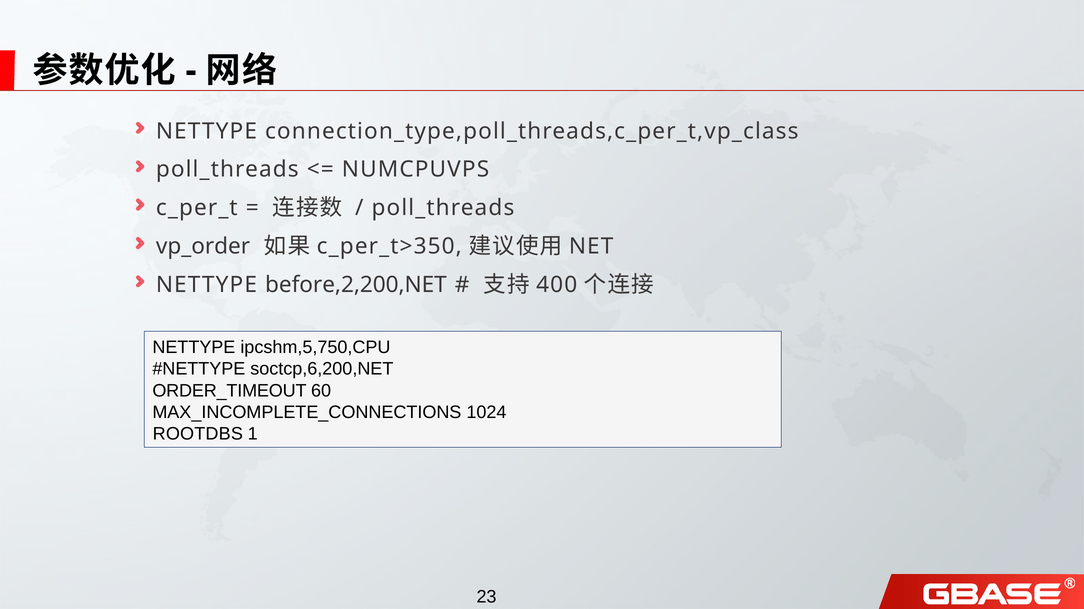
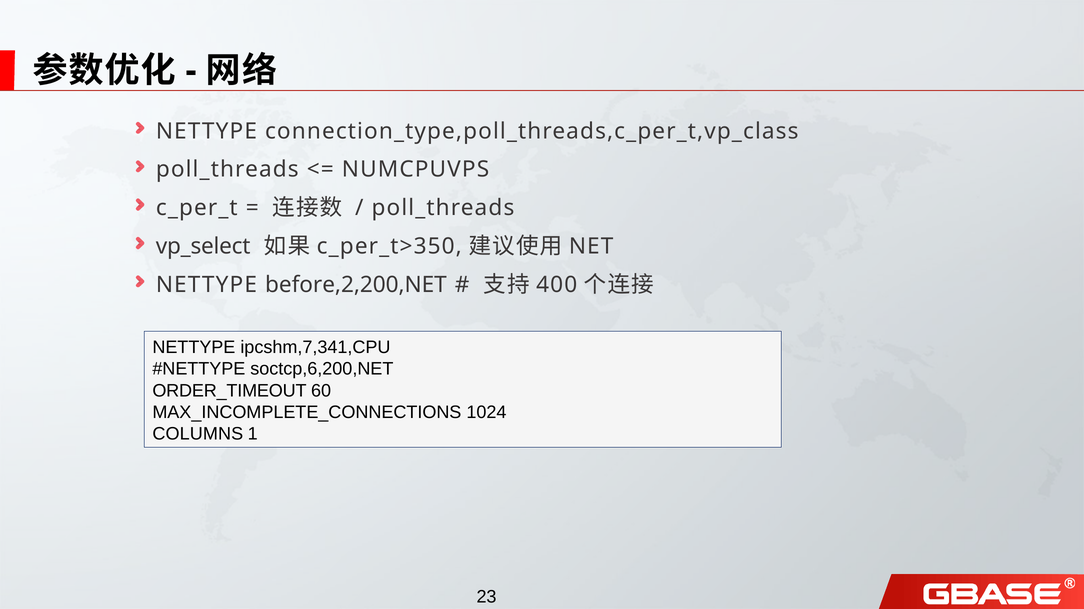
vp_order: vp_order -> vp_select
ipcshm,5,750,CPU: ipcshm,5,750,CPU -> ipcshm,7,341,CPU
ROOTDBS: ROOTDBS -> COLUMNS
